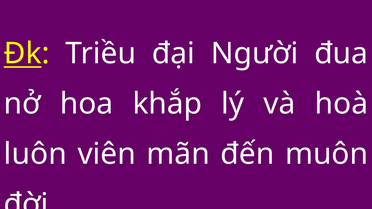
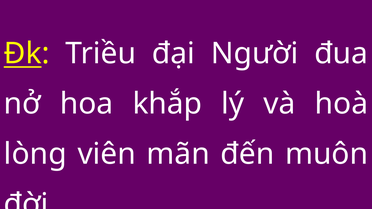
luôn: luôn -> lòng
